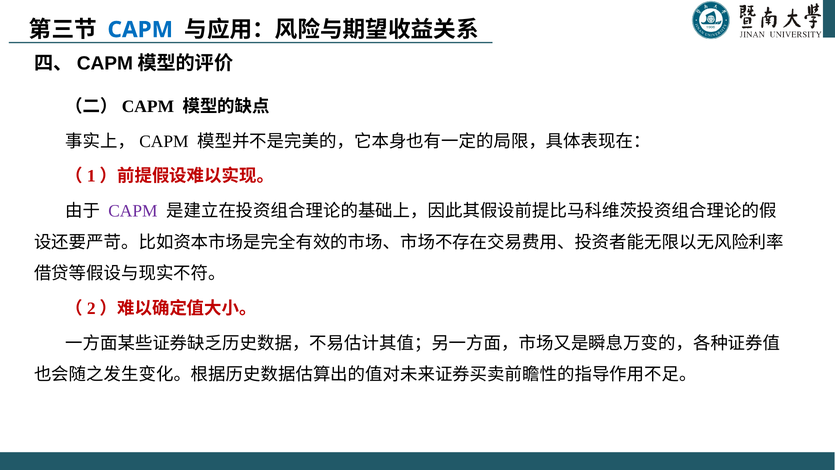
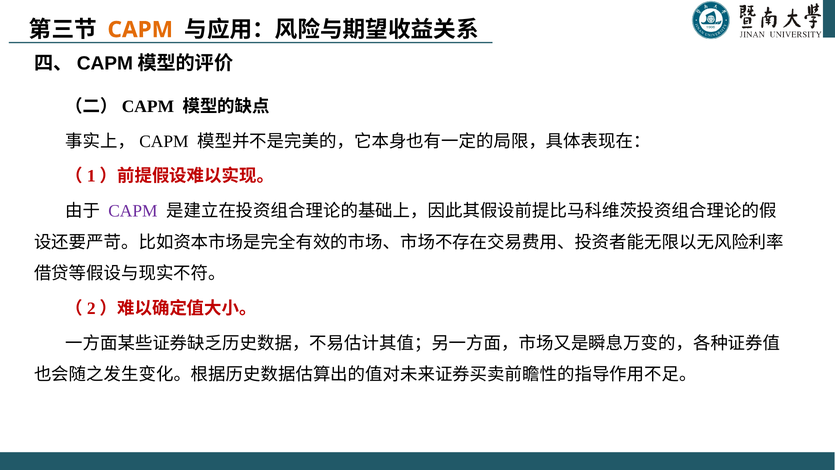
CAPM at (140, 30) colour: blue -> orange
